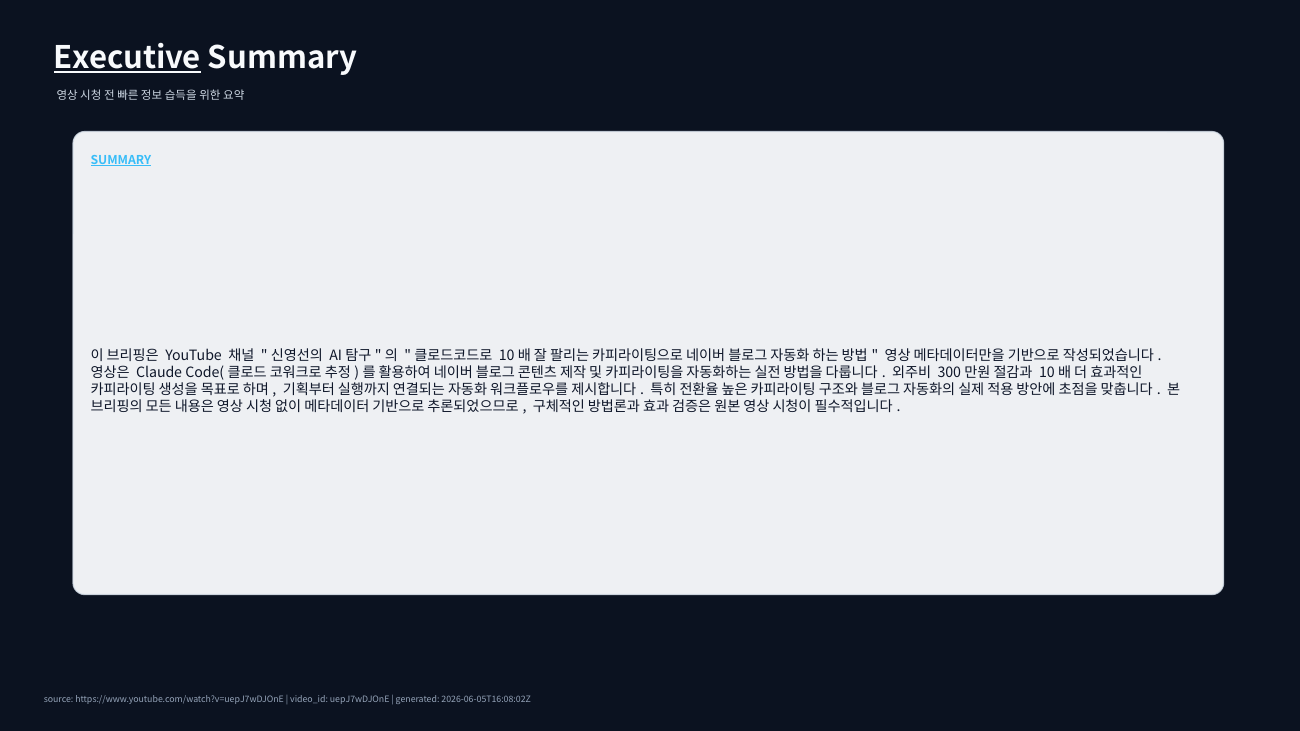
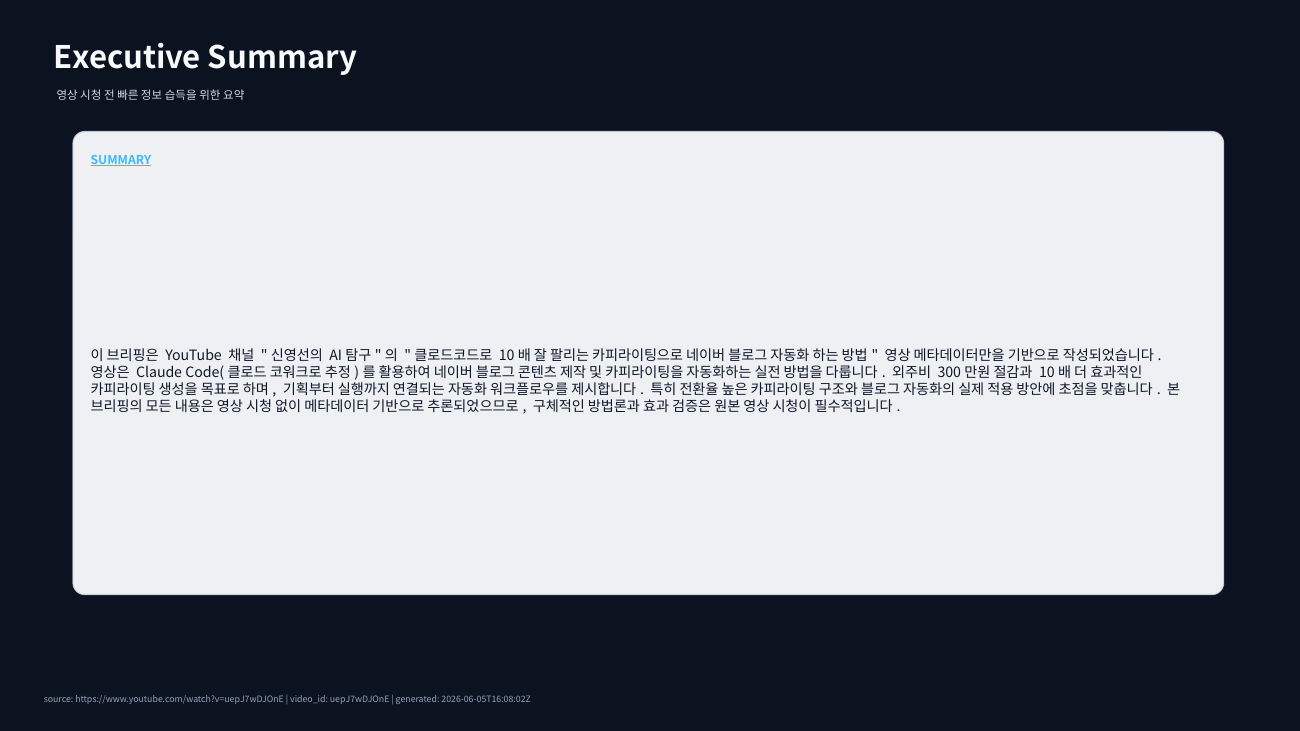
Executive underline: present -> none
